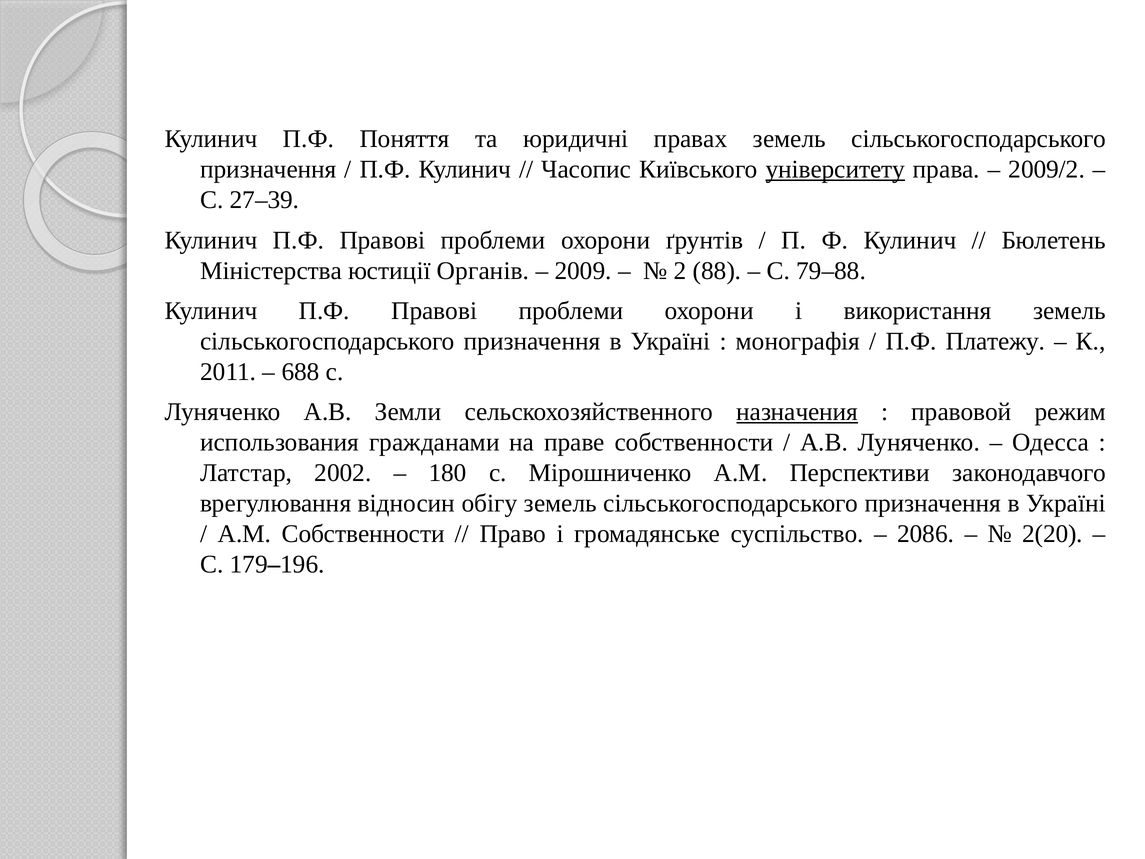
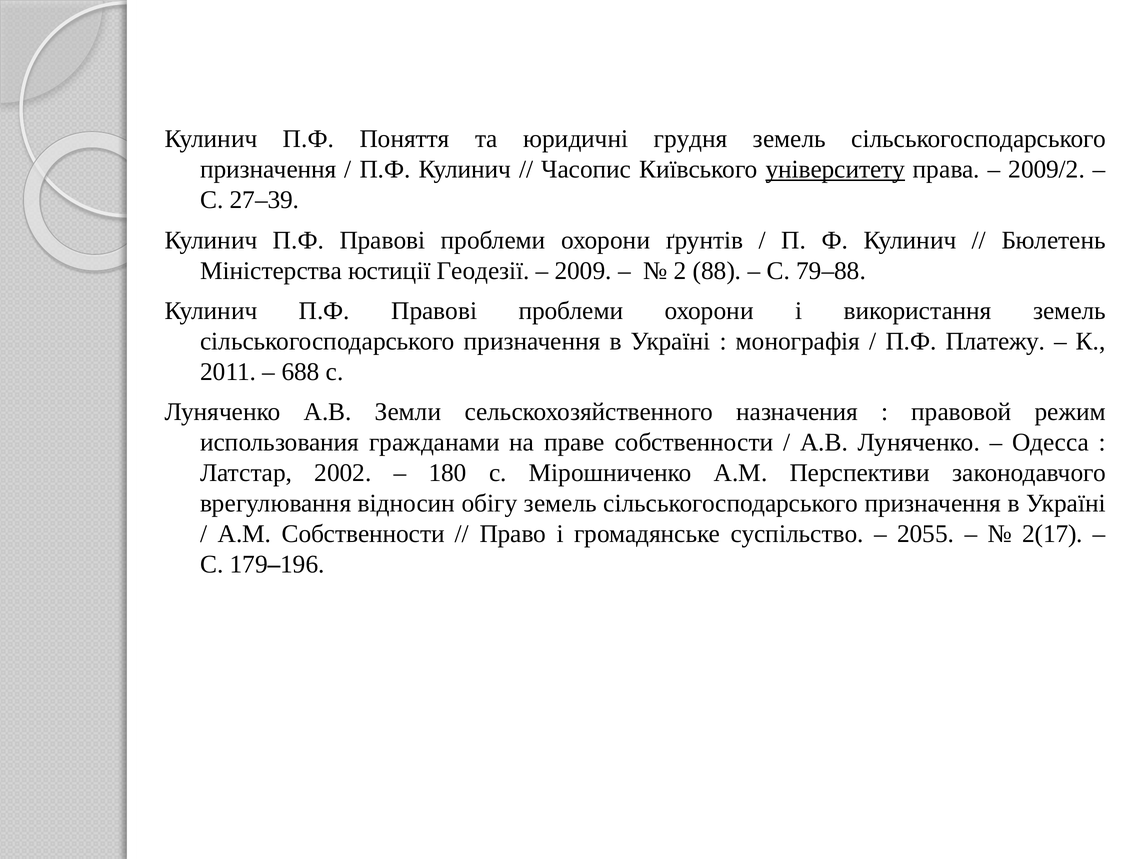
правах: правах -> грудня
Органів: Органів -> Геодезії
назначения underline: present -> none
2086: 2086 -> 2055
2(20: 2(20 -> 2(17
